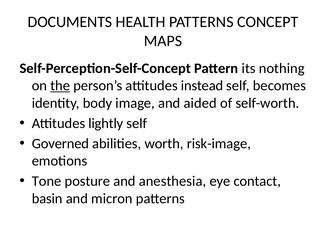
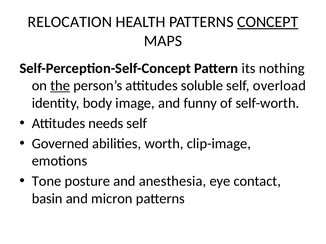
DOCUMENTS: DOCUMENTS -> RELOCATION
CONCEPT underline: none -> present
instead: instead -> soluble
becomes: becomes -> overload
aided: aided -> funny
lightly: lightly -> needs
risk-image: risk-image -> clip-image
